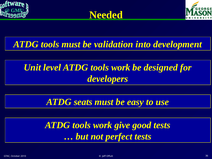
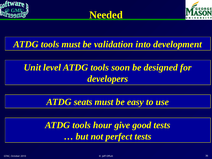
level ATDG tools work: work -> soon
work at (103, 125): work -> hour
